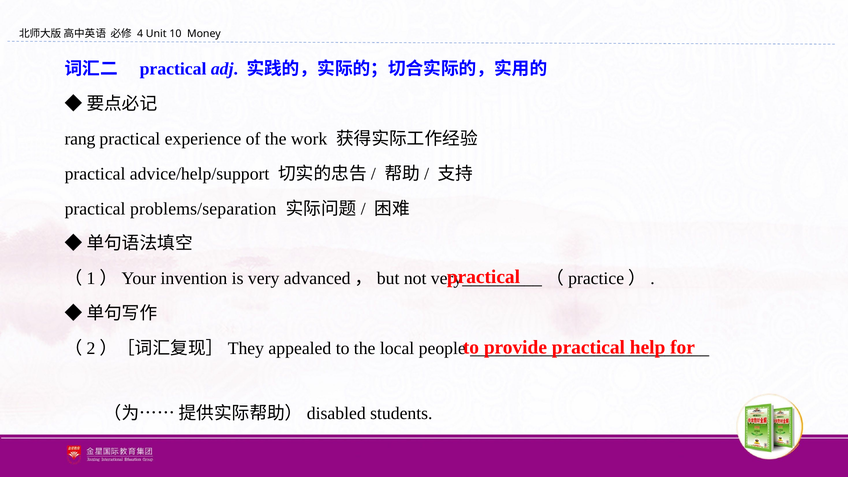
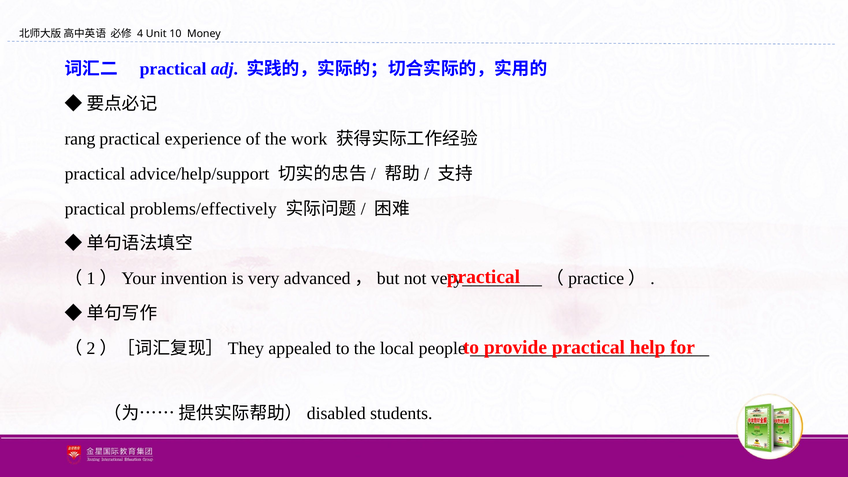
problems/separation: problems/separation -> problems/effectively
